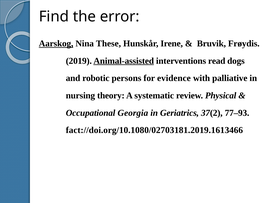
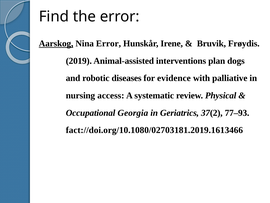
Nina These: These -> Error
Animal-assisted underline: present -> none
read: read -> plan
persons: persons -> diseases
theory: theory -> access
